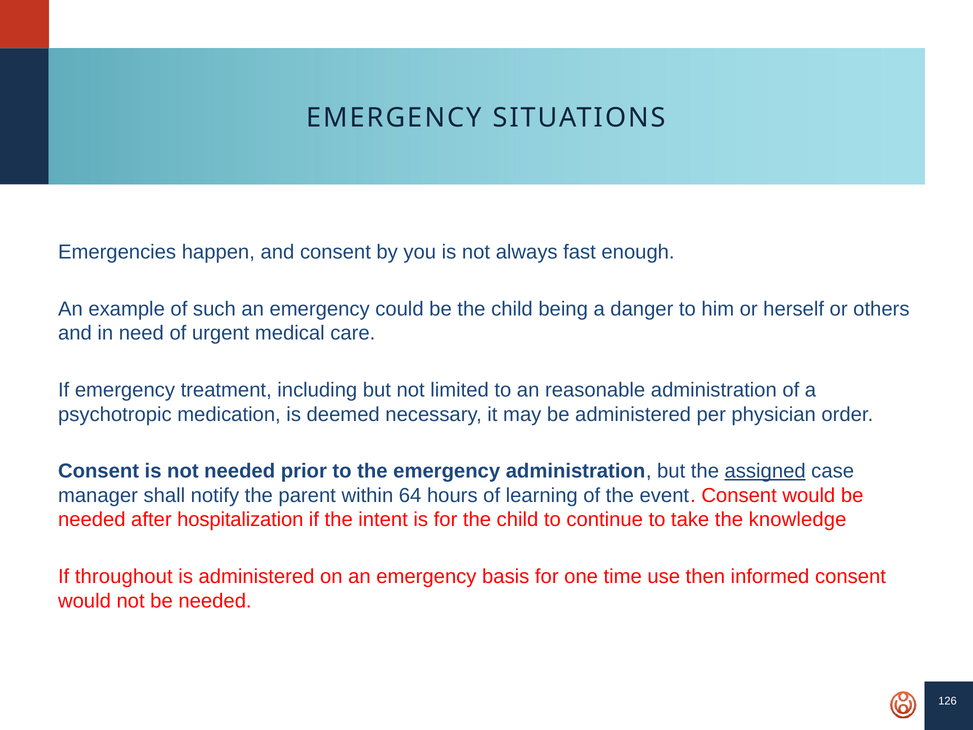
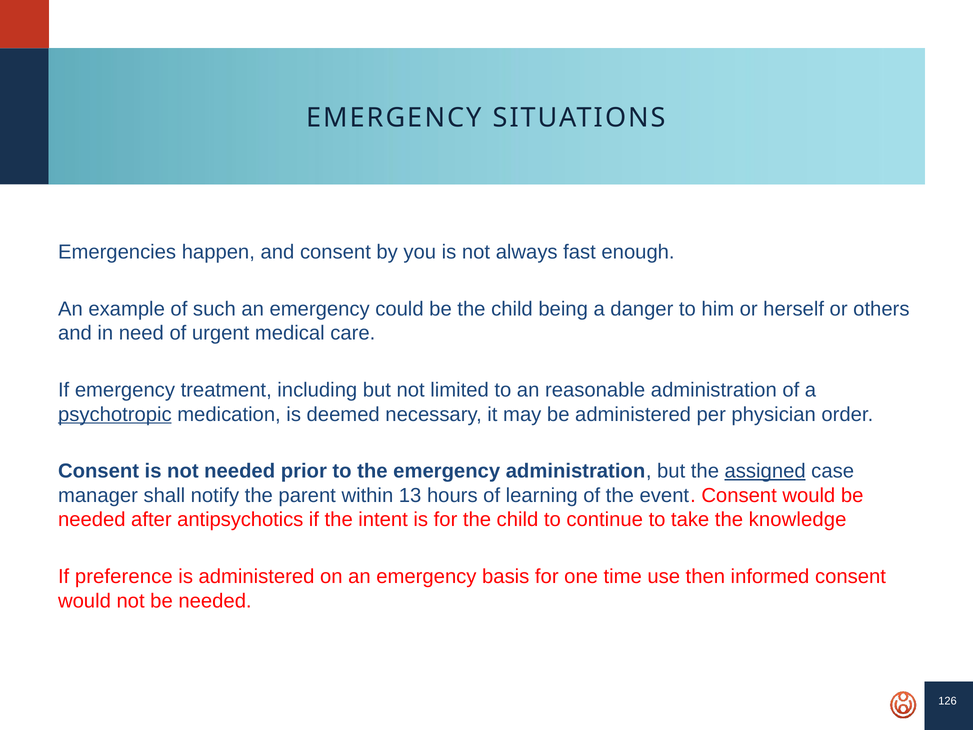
psychotropic underline: none -> present
64: 64 -> 13
hospitalization: hospitalization -> antipsychotics
throughout: throughout -> preference
